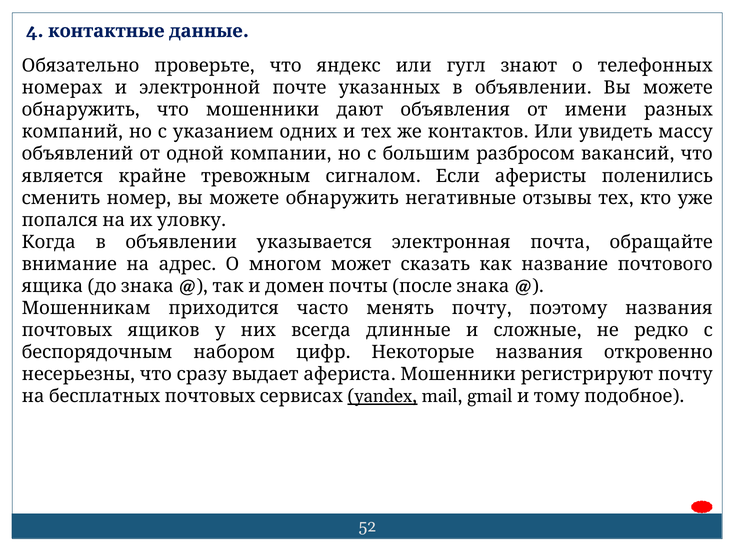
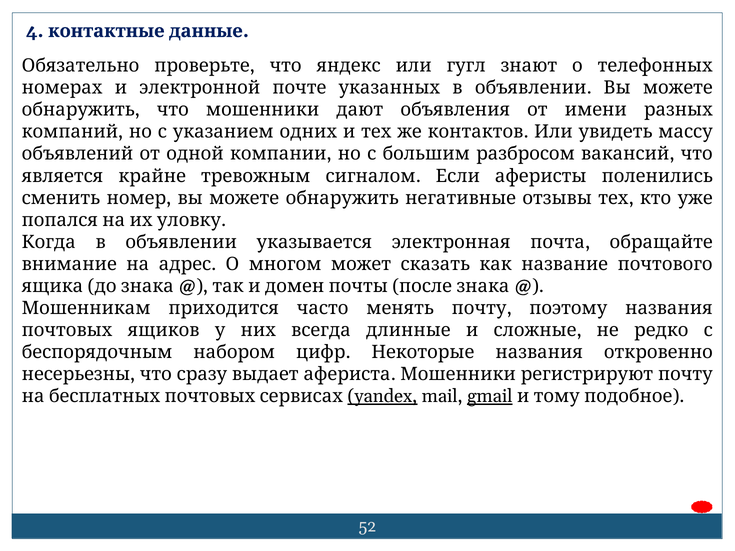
gmail underline: none -> present
